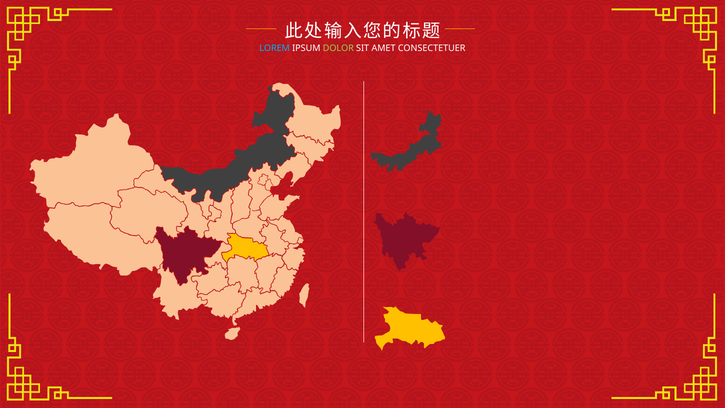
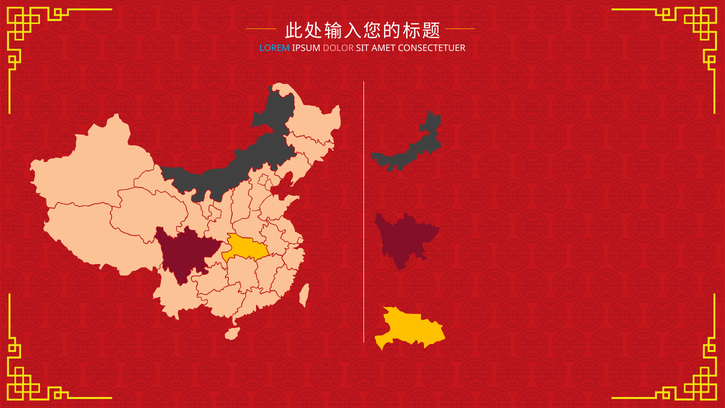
DOLOR colour: light green -> pink
